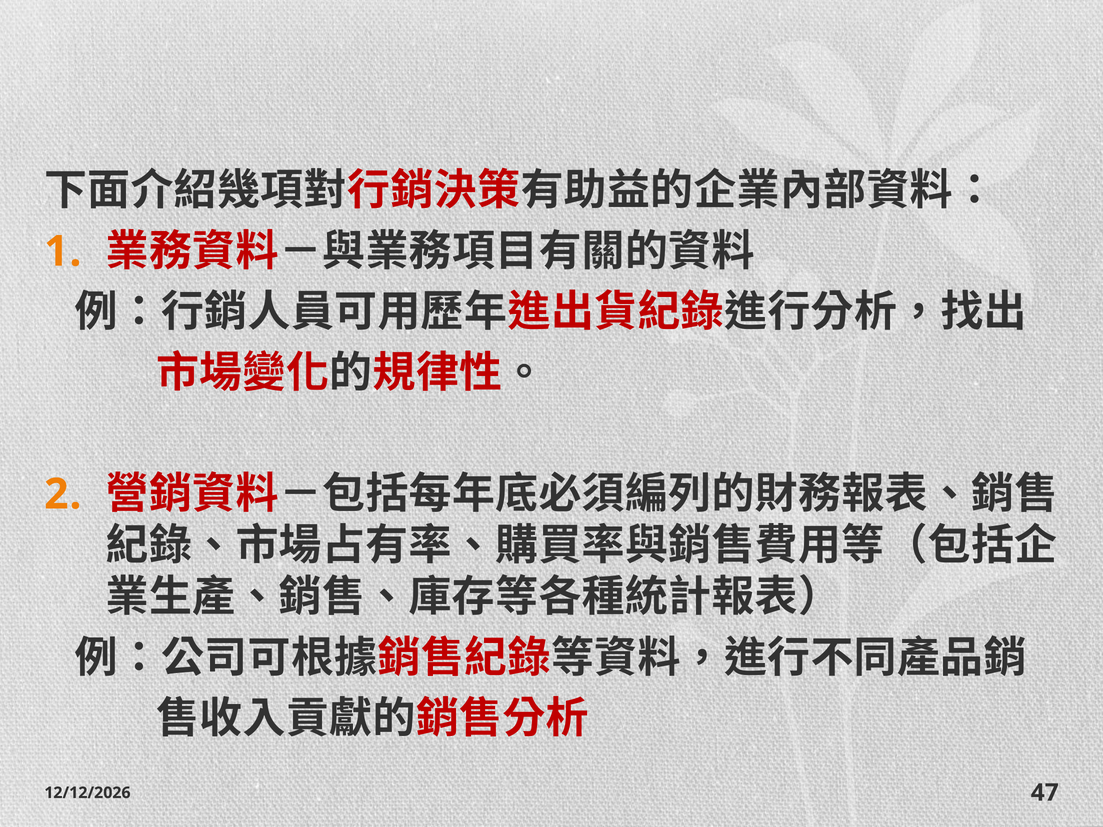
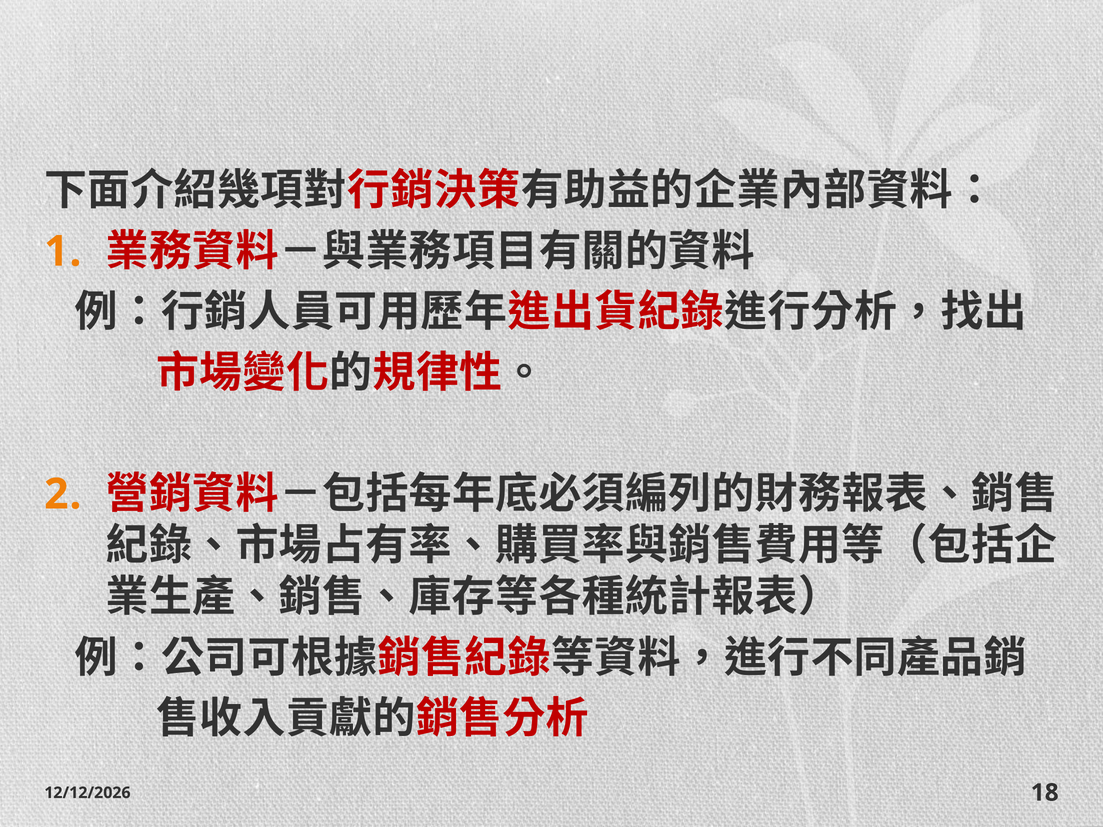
47: 47 -> 18
